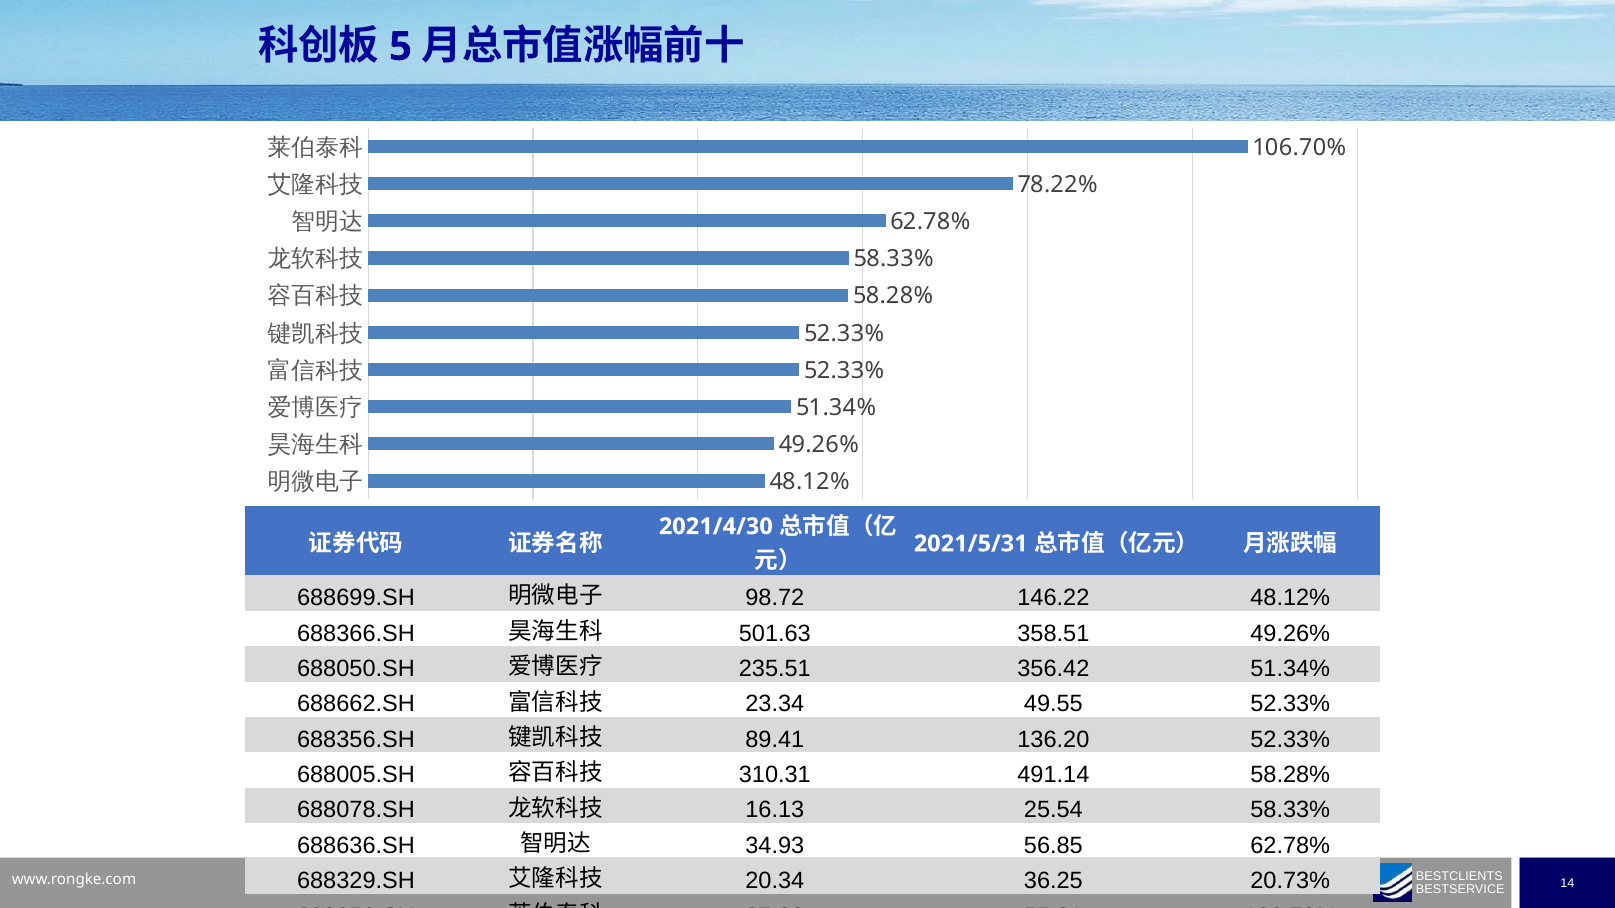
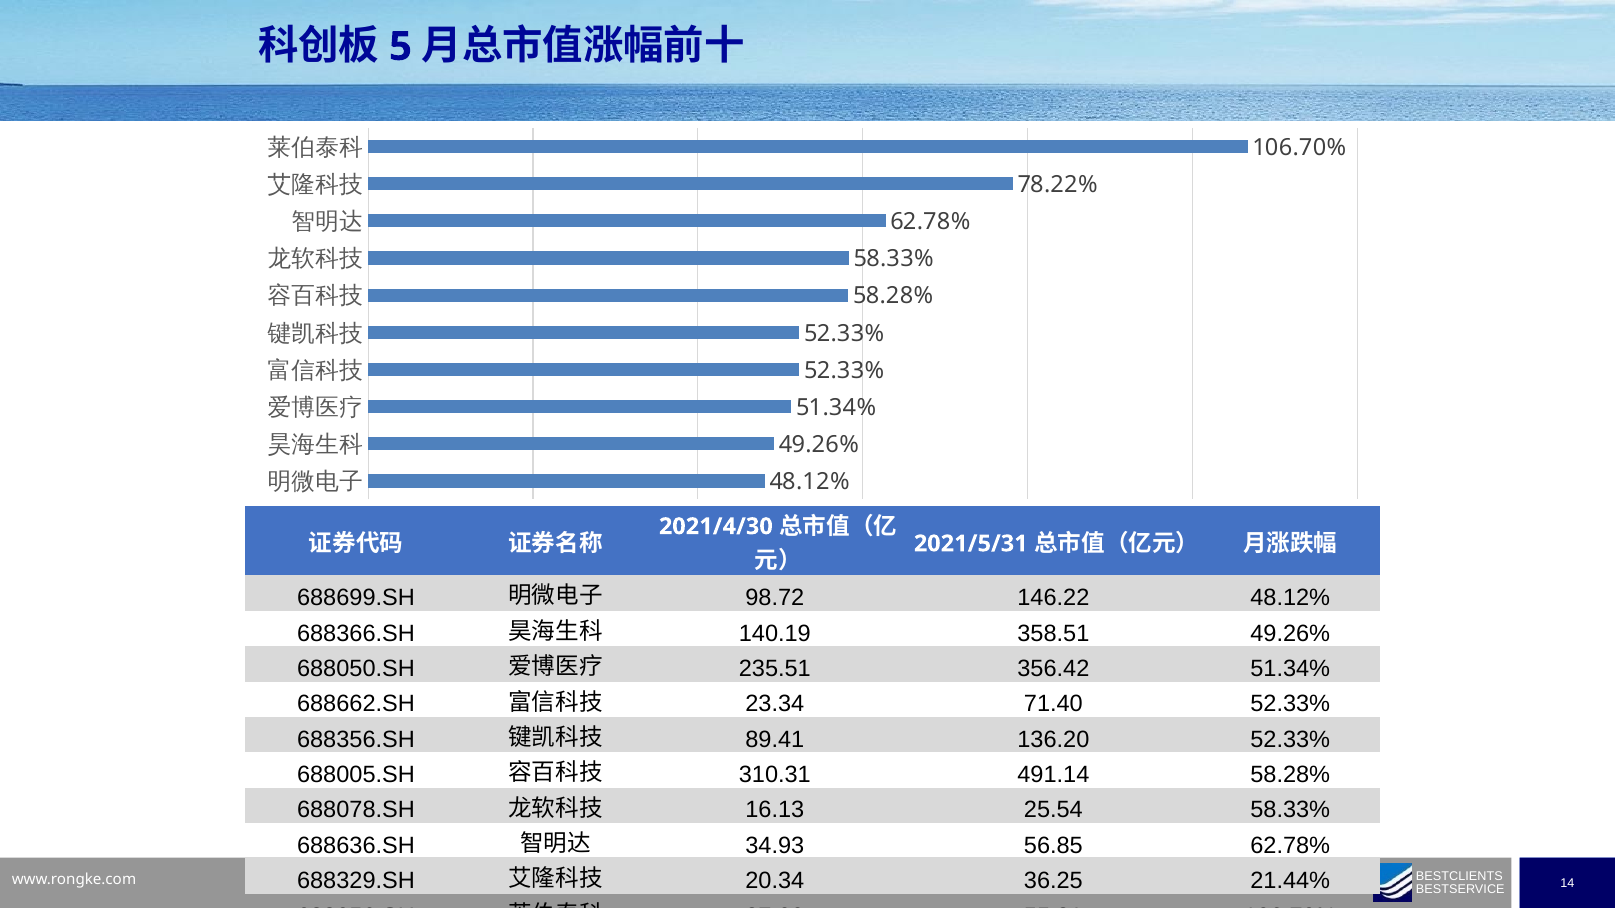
501.63: 501.63 -> 140.19
49.55: 49.55 -> 71.40
20.73%: 20.73% -> 21.44%
